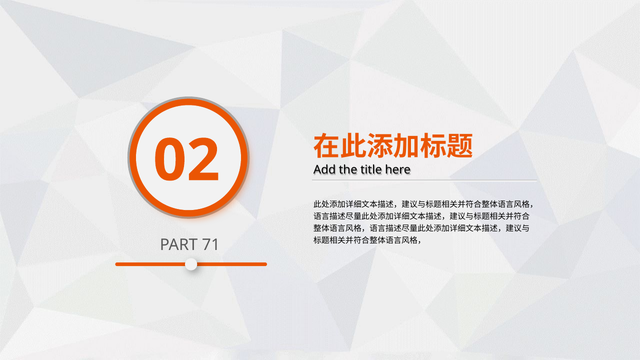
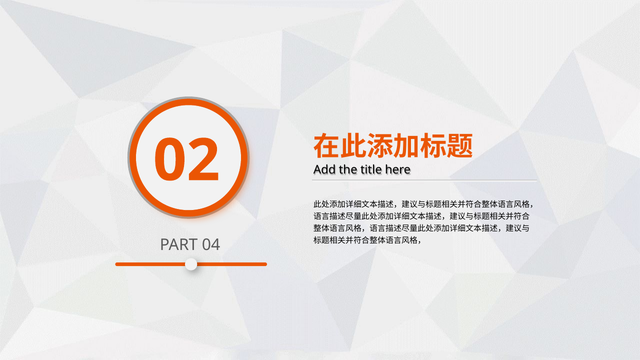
71: 71 -> 04
